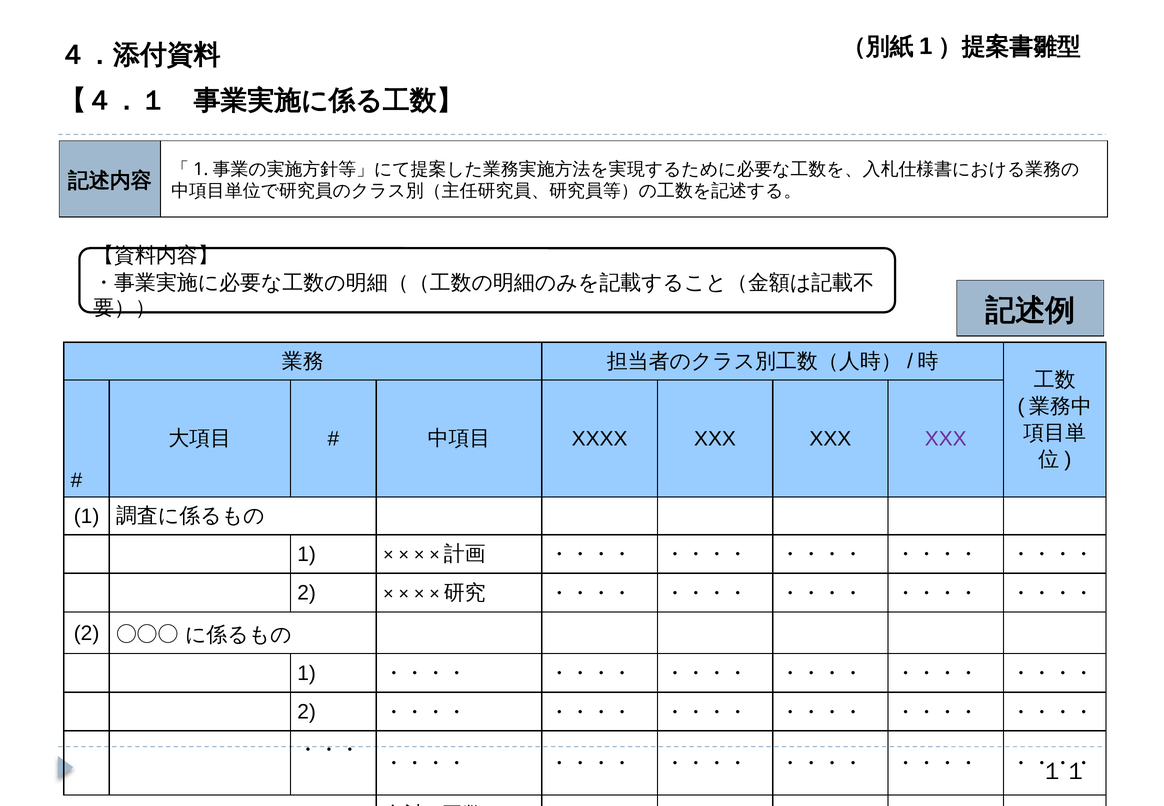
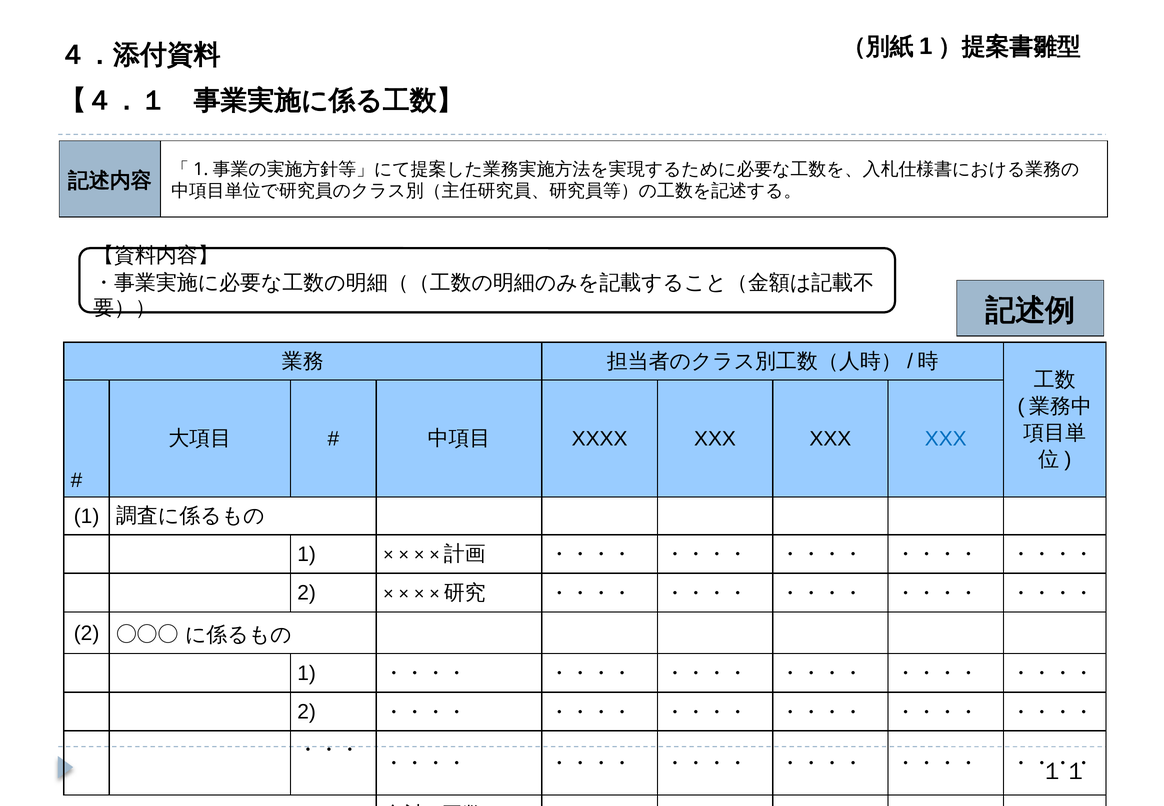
XXX at (946, 439) colour: purple -> blue
